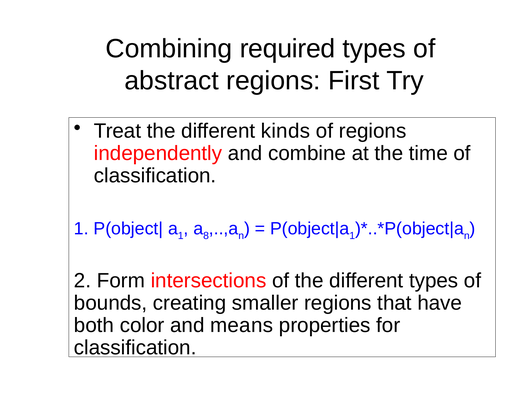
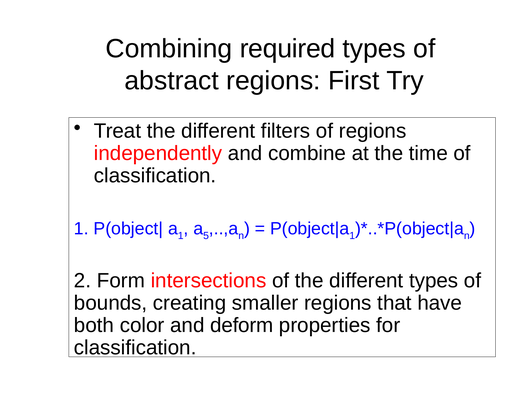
kinds: kinds -> filters
8: 8 -> 5
means: means -> deform
